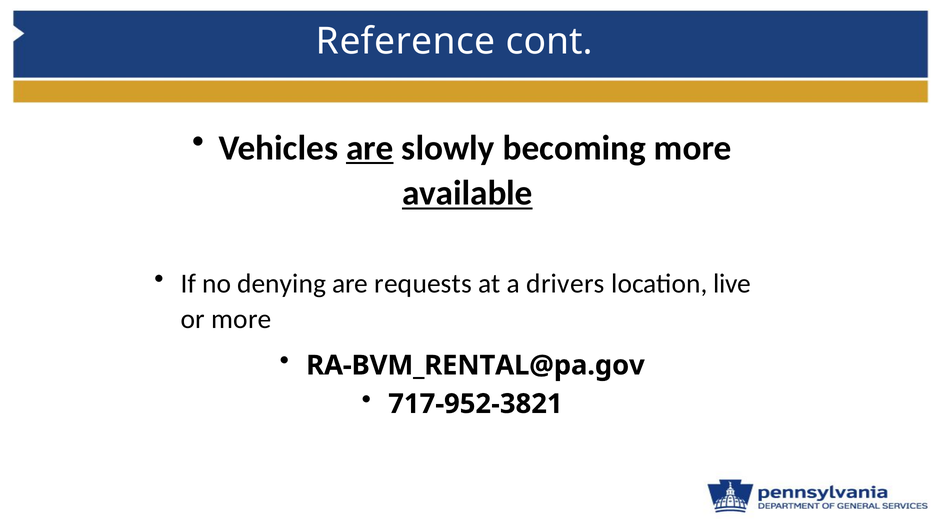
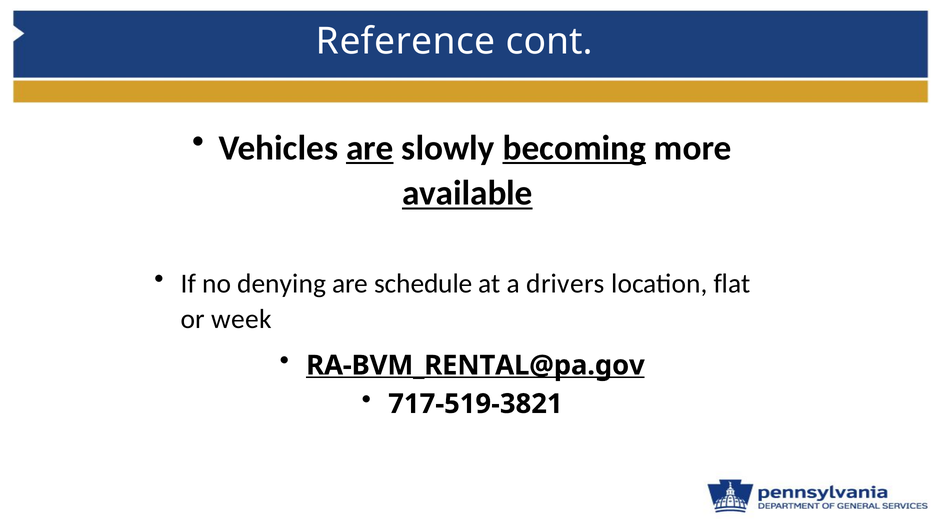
becoming underline: none -> present
requests: requests -> schedule
live: live -> flat
or more: more -> week
RA-BVM_RENTAL@pa.gov underline: none -> present
717-952-3821: 717-952-3821 -> 717-519-3821
